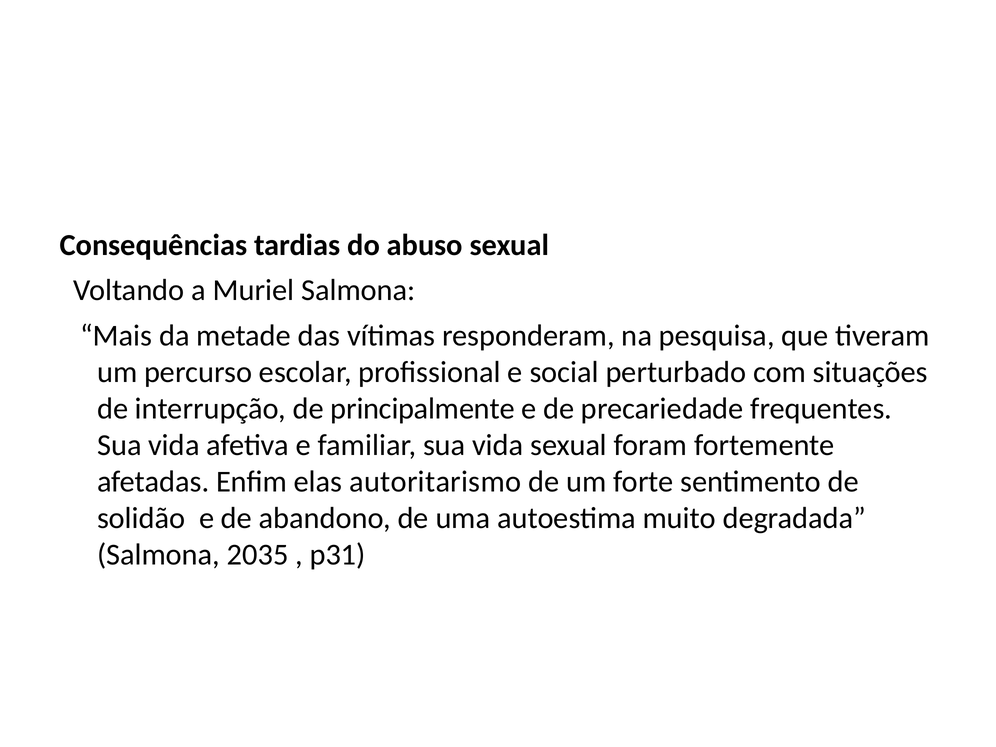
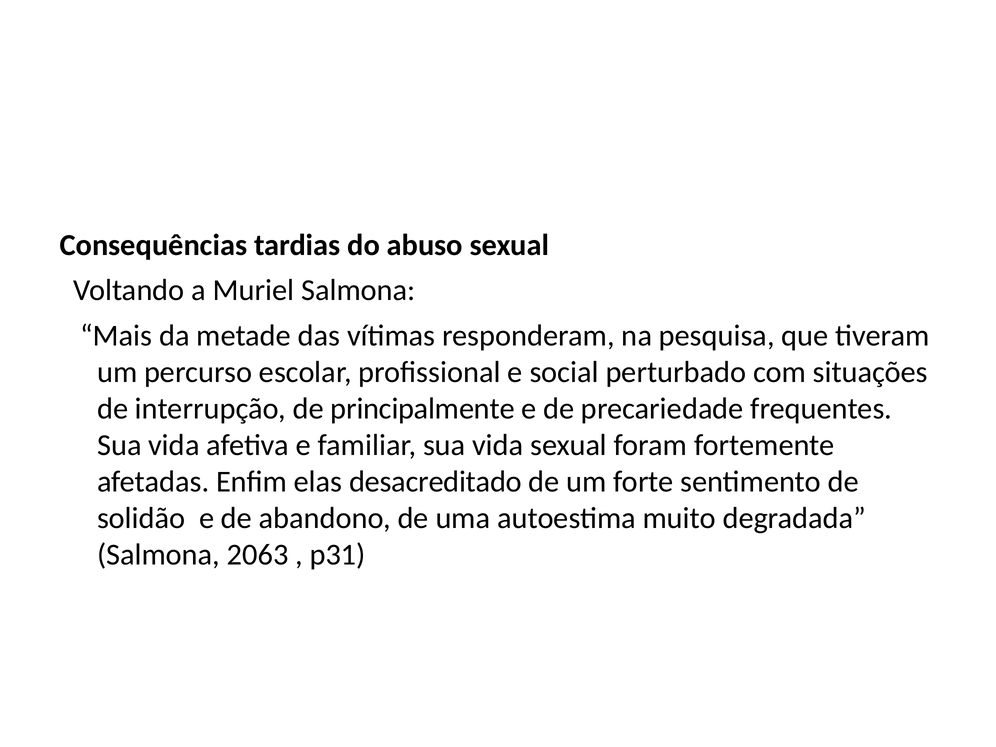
autoritarismo: autoritarismo -> desacreditado
2035: 2035 -> 2063
